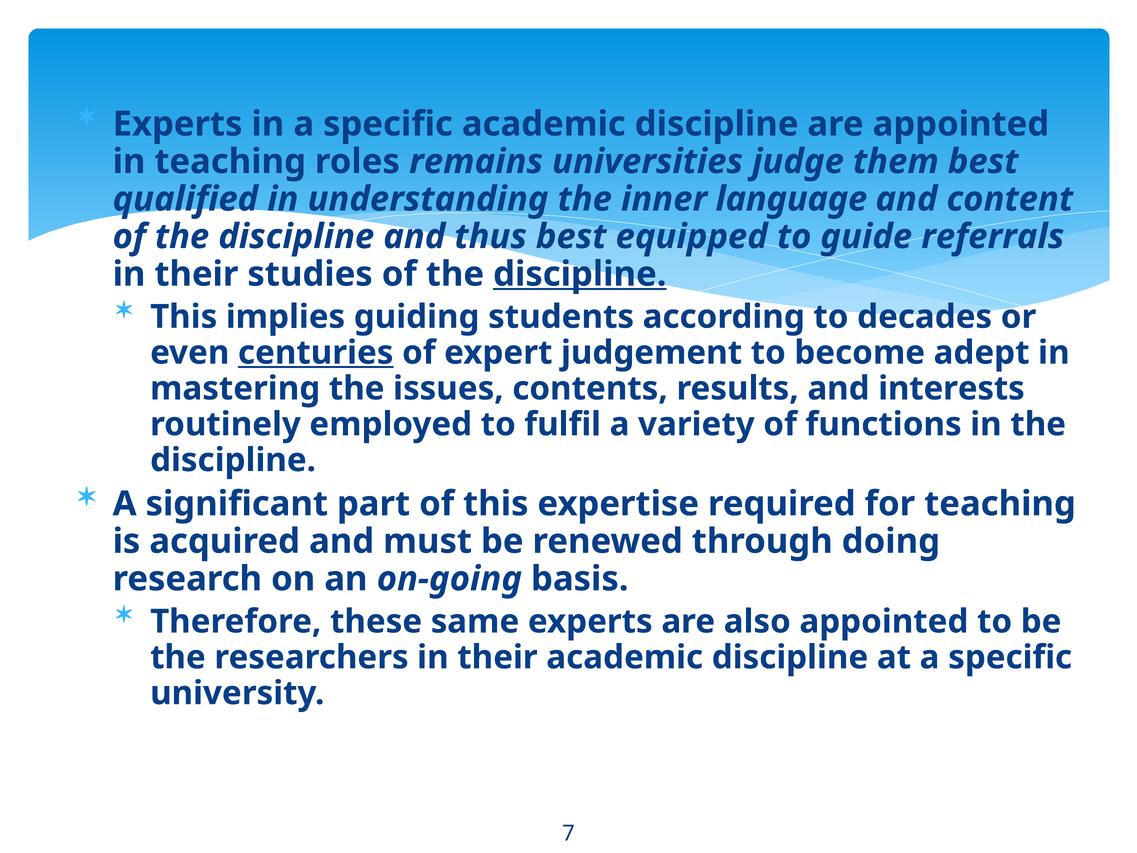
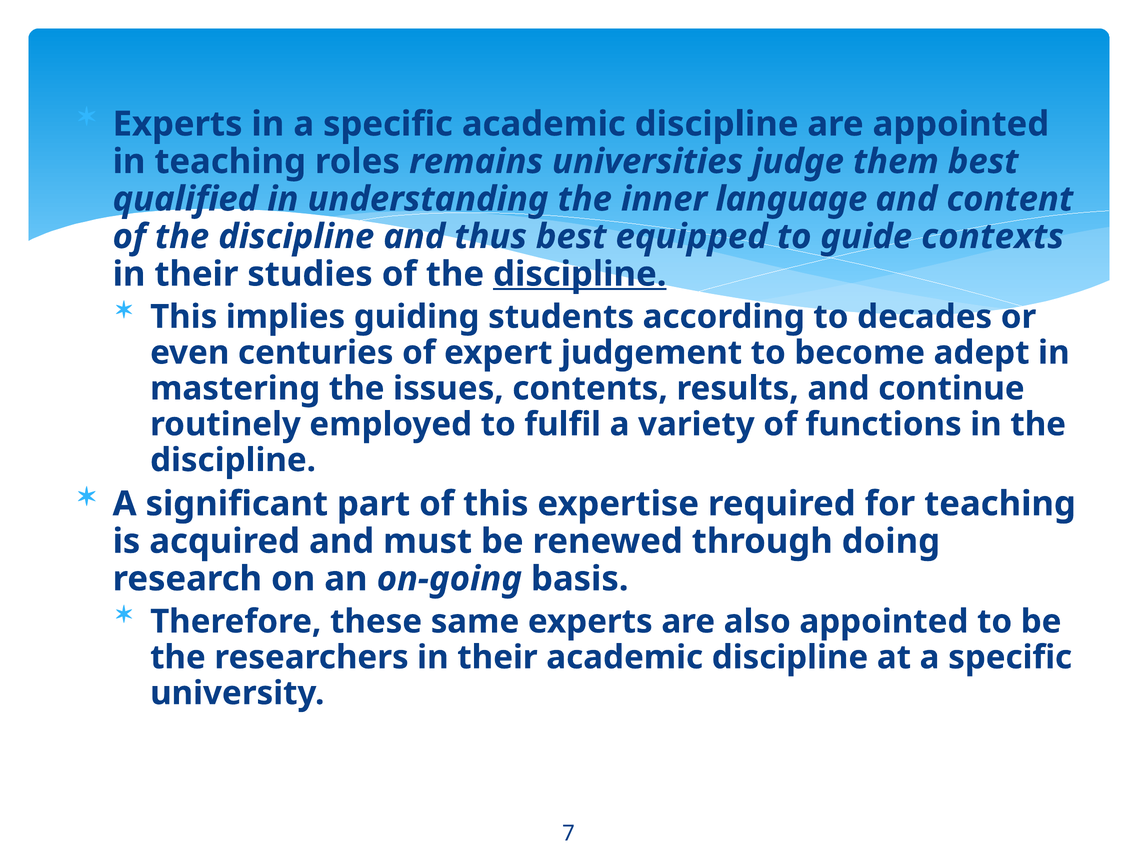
referrals: referrals -> contexts
centuries underline: present -> none
interests: interests -> continue
